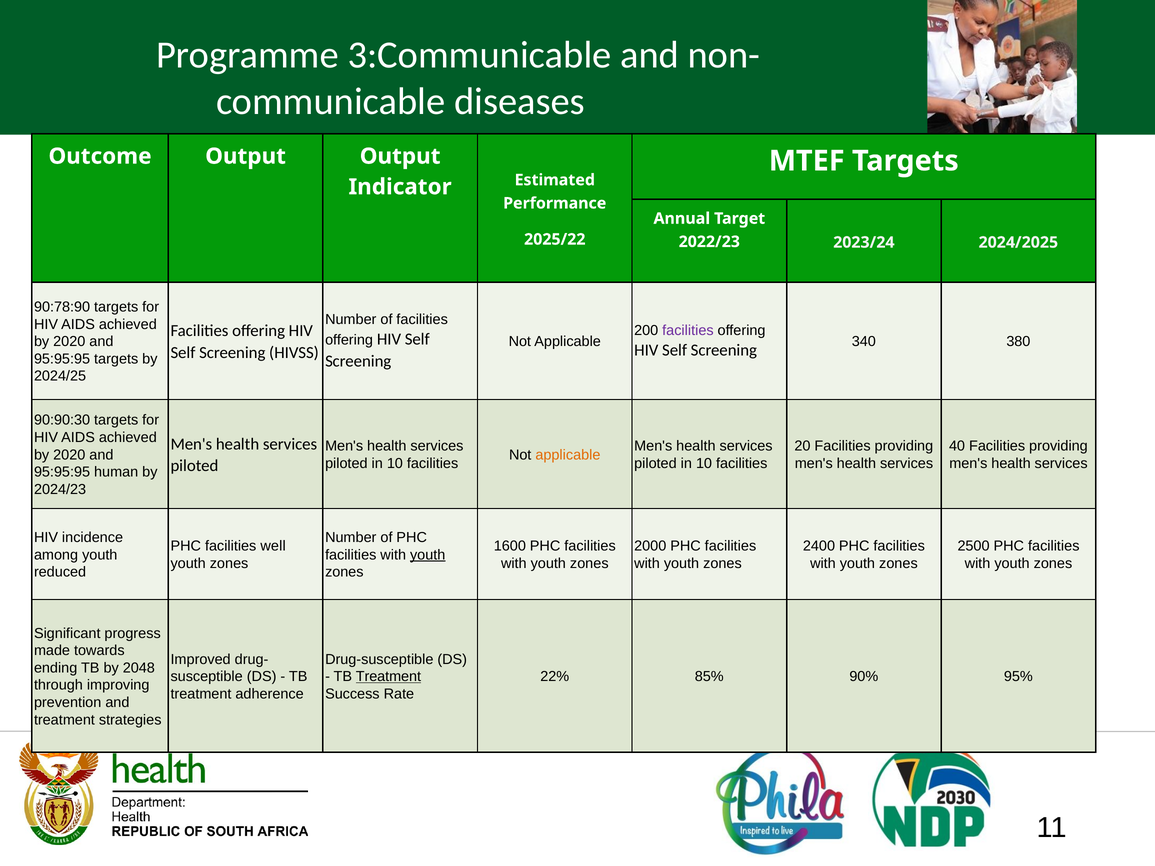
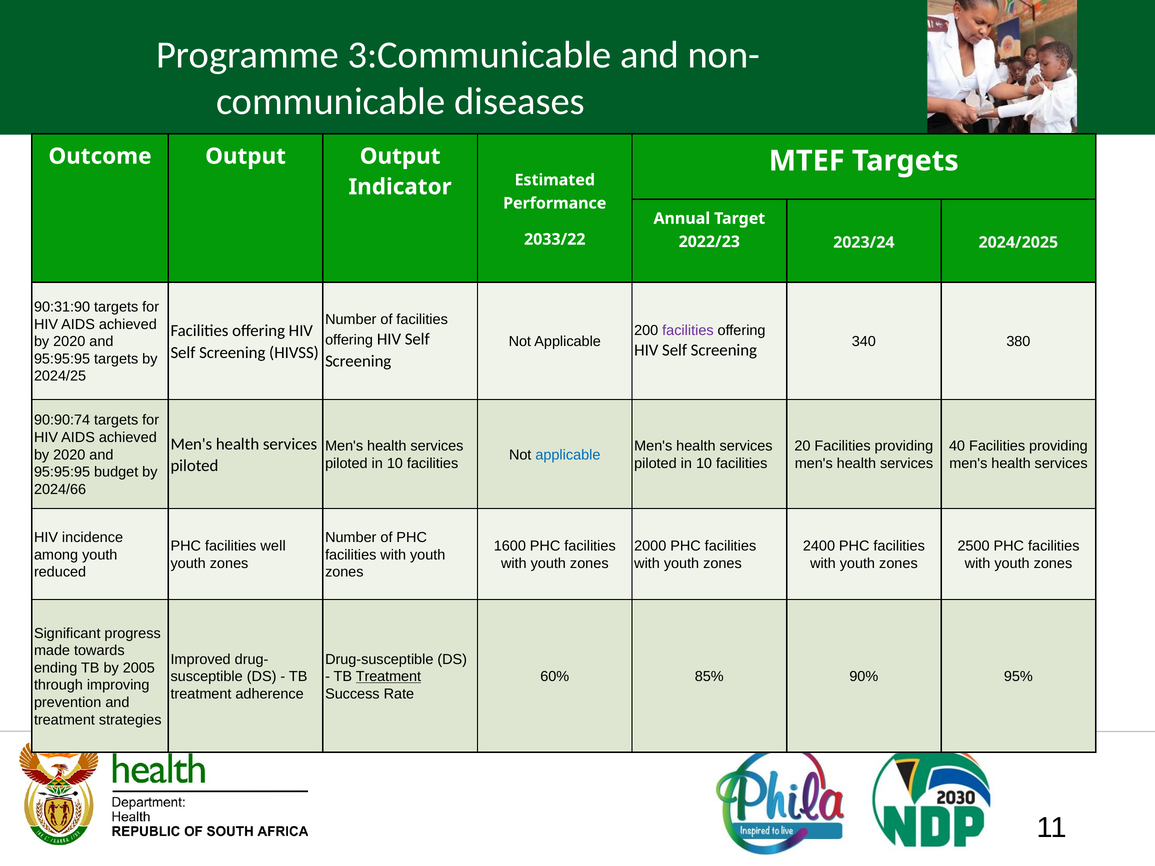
2025/22: 2025/22 -> 2033/22
90:78:90: 90:78:90 -> 90:31:90
90:90:30: 90:90:30 -> 90:90:74
applicable at (568, 455) colour: orange -> blue
human: human -> budget
2024/23: 2024/23 -> 2024/66
youth at (428, 555) underline: present -> none
2048: 2048 -> 2005
22%: 22% -> 60%
